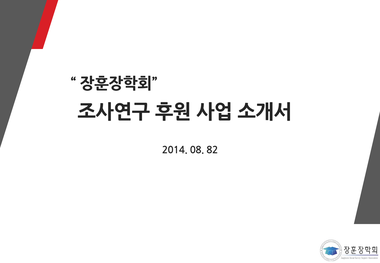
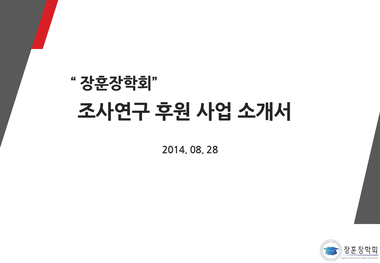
82: 82 -> 28
